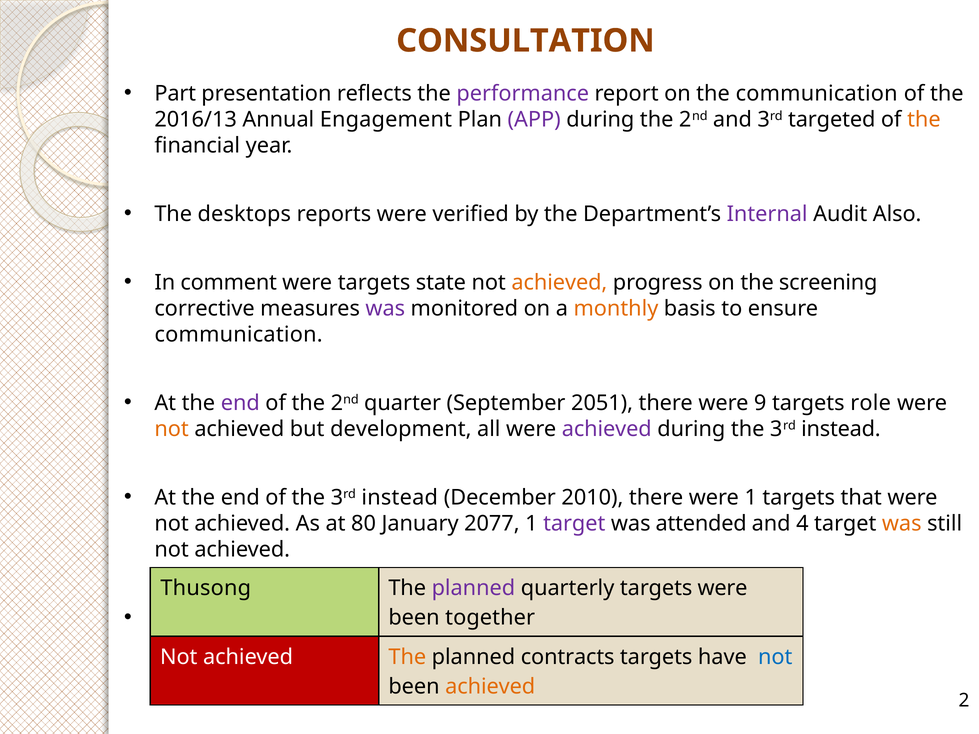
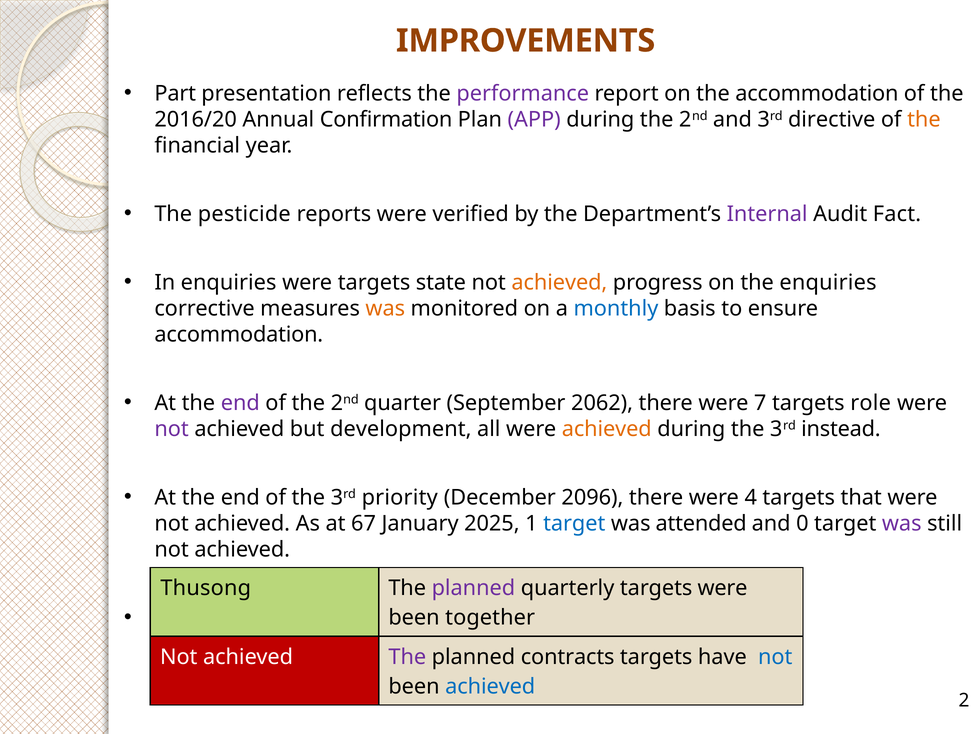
CONSULTATION: CONSULTATION -> IMPROVEMENTS
the communication: communication -> accommodation
2016/13: 2016/13 -> 2016/20
Engagement: Engagement -> Confirmation
targeted: targeted -> directive
desktops: desktops -> pesticide
Also: Also -> Fact
In comment: comment -> enquiries
the screening: screening -> enquiries
was at (385, 309) colour: purple -> orange
monthly colour: orange -> blue
communication at (239, 335): communication -> accommodation
2051: 2051 -> 2062
9: 9 -> 7
not at (172, 429) colour: orange -> purple
achieved at (607, 429) colour: purple -> orange
of the 3rd instead: instead -> priority
2010: 2010 -> 2096
were 1: 1 -> 4
80: 80 -> 67
2077: 2077 -> 2025
target at (574, 524) colour: purple -> blue
4: 4 -> 0
was at (902, 524) colour: orange -> purple
The at (407, 657) colour: orange -> purple
achieved at (490, 687) colour: orange -> blue
